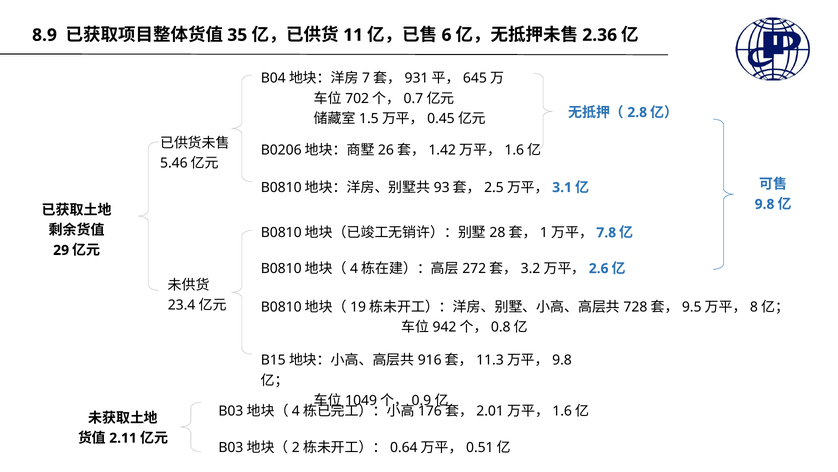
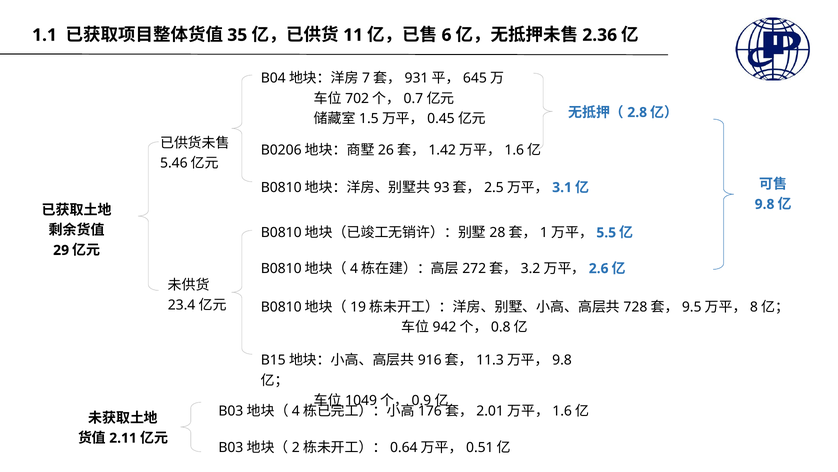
8.9: 8.9 -> 1.1
7.8: 7.8 -> 5.5
